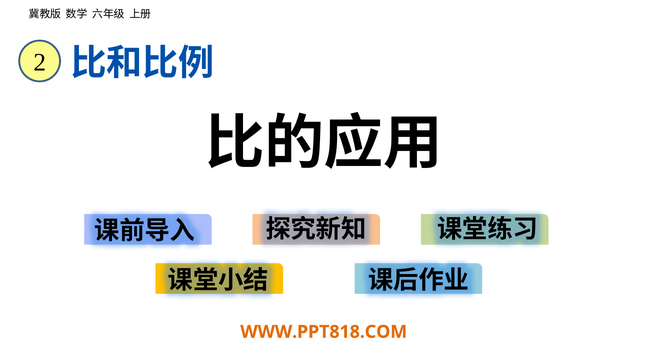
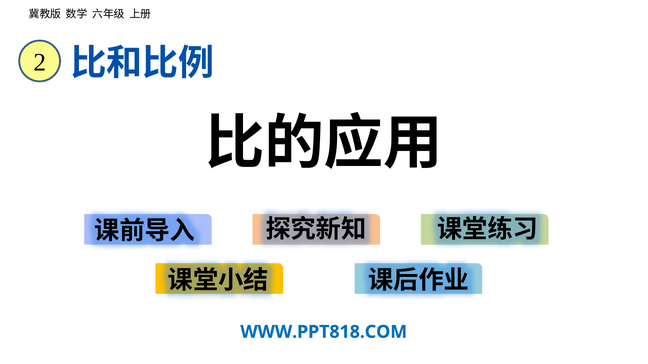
WWW.PPT818.COM colour: orange -> blue
